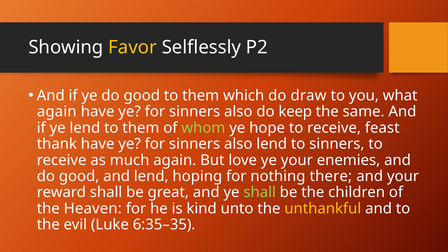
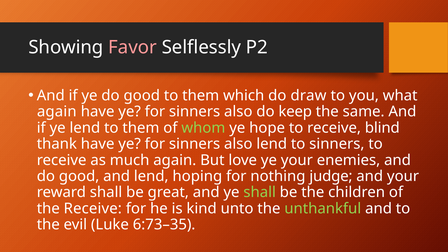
Favor colour: yellow -> pink
feast: feast -> blind
there: there -> judge
the Heaven: Heaven -> Receive
unthankful colour: yellow -> light green
6:35–35: 6:35–35 -> 6:73–35
